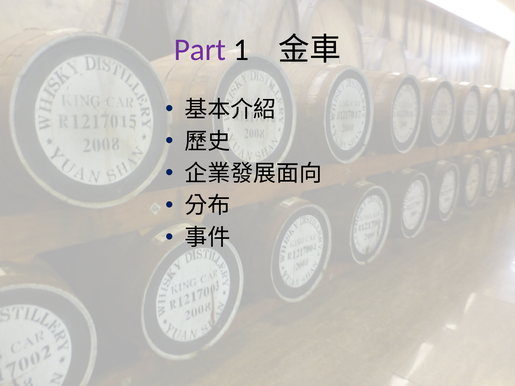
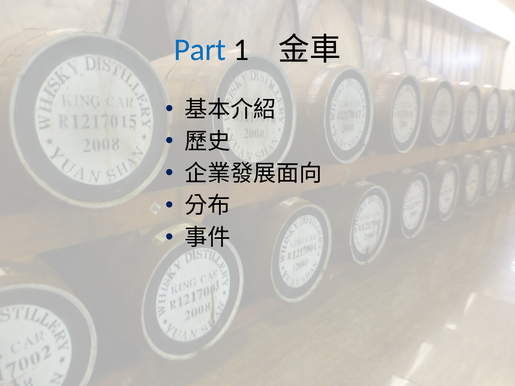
Part colour: purple -> blue
